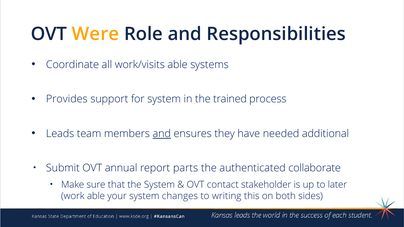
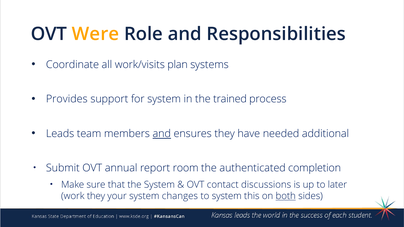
work/visits able: able -> plan
parts: parts -> room
collaborate: collaborate -> completion
stakeholder: stakeholder -> discussions
work able: able -> they
to writing: writing -> system
both underline: none -> present
